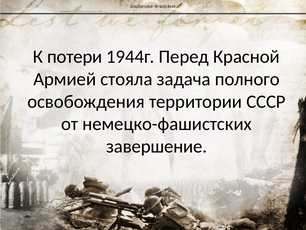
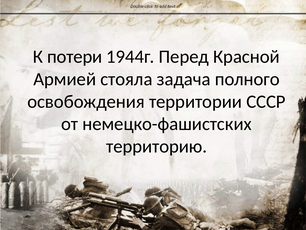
завершение: завершение -> территорию
